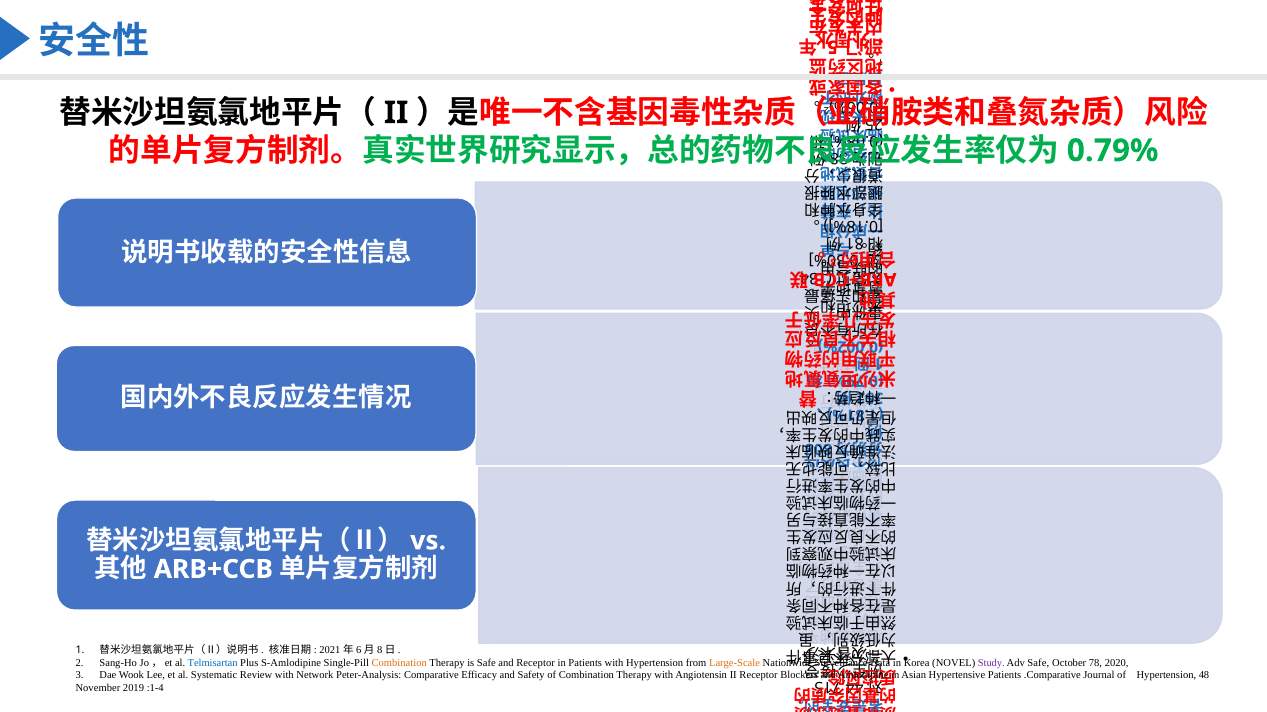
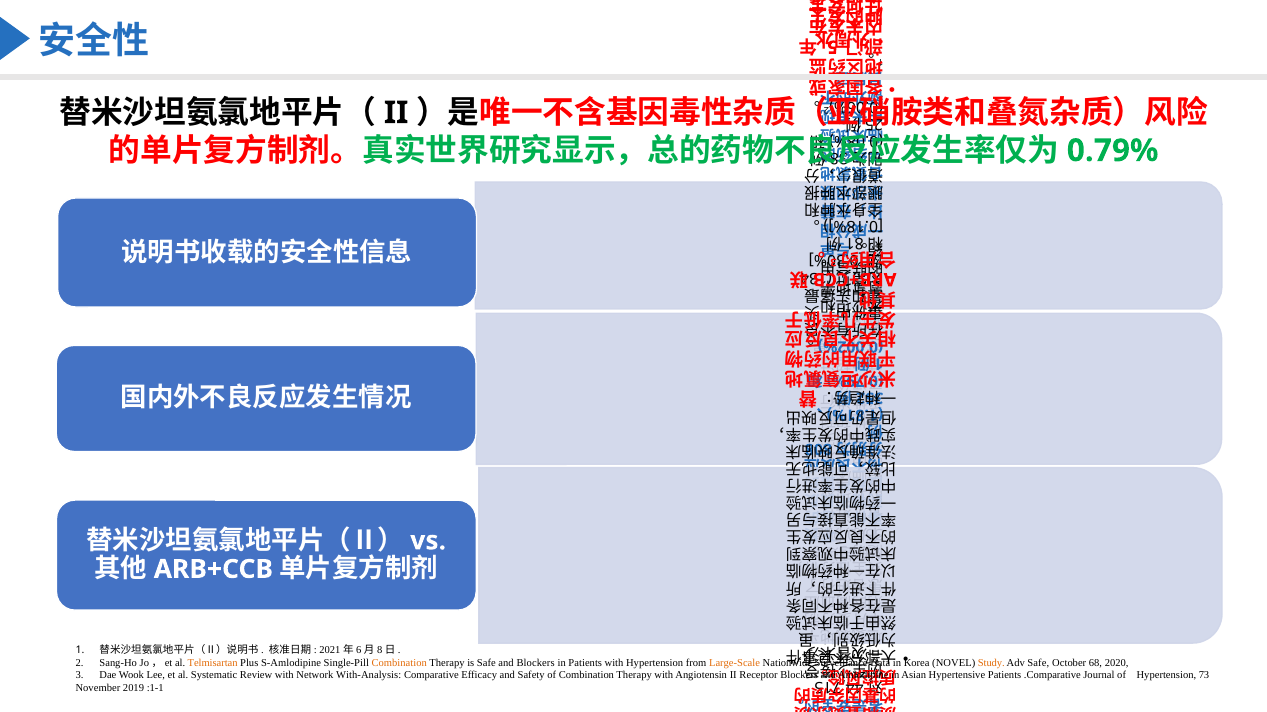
Telmisartan colour: blue -> orange
and Receptor: Receptor -> Blockers
Study colour: purple -> orange
78: 78 -> 68
Peter-Analysis: Peter-Analysis -> With-Analysis
48: 48 -> 73
:1-4: :1-4 -> :1-1
